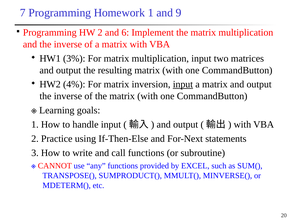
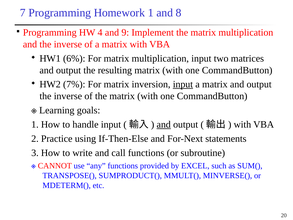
9: 9 -> 8
HW 2: 2 -> 4
6: 6 -> 9
3%: 3% -> 6%
4%: 4% -> 7%
and at (164, 124) underline: none -> present
